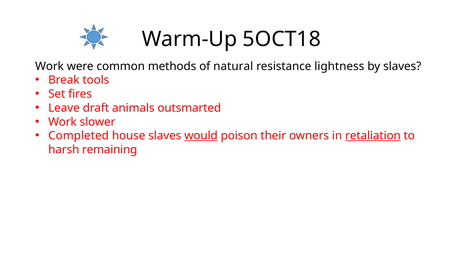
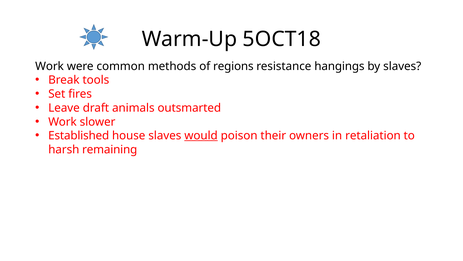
natural: natural -> regions
lightness: lightness -> hangings
Completed: Completed -> Established
retaliation underline: present -> none
